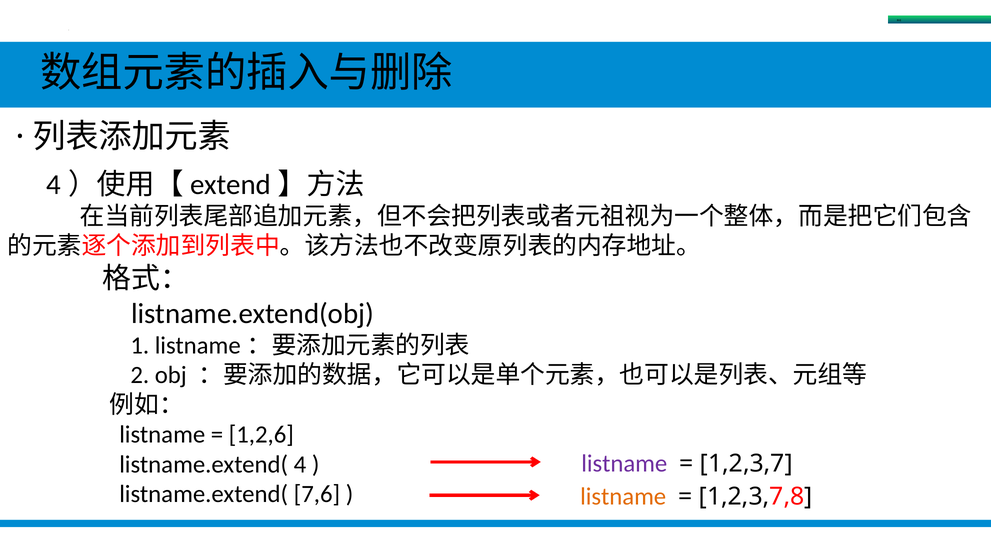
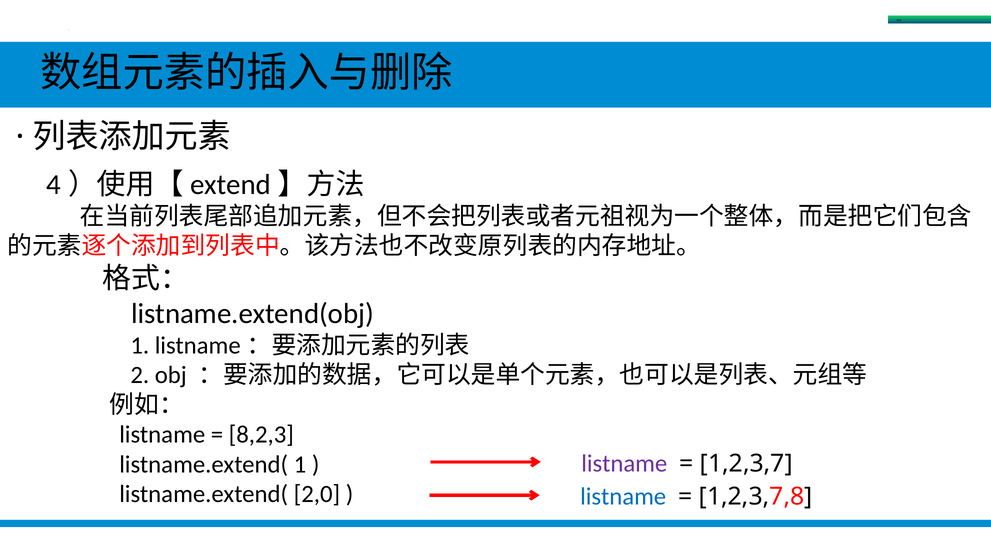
1,2,6: 1,2,6 -> 8,2,3
listname.extend( 4: 4 -> 1
7,6: 7,6 -> 2,0
listname at (623, 496) colour: orange -> blue
